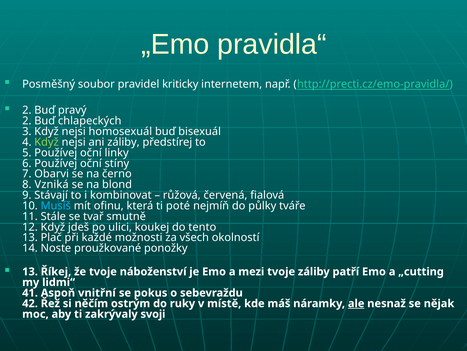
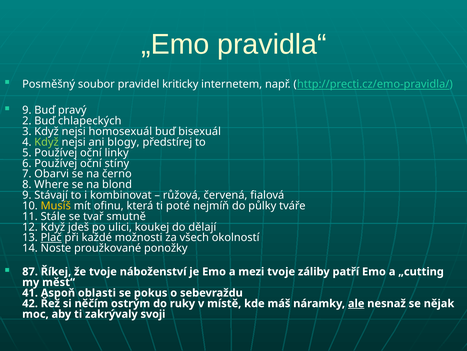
2 at (27, 110): 2 -> 9
ani záliby: záliby -> blogy
Vzniká: Vzniká -> Where
Musíš colour: light blue -> yellow
tento: tento -> dělají
Plač underline: none -> present
13 at (30, 271): 13 -> 87
lidmi“: lidmi“ -> měst“
vnitřní: vnitřní -> oblasti
